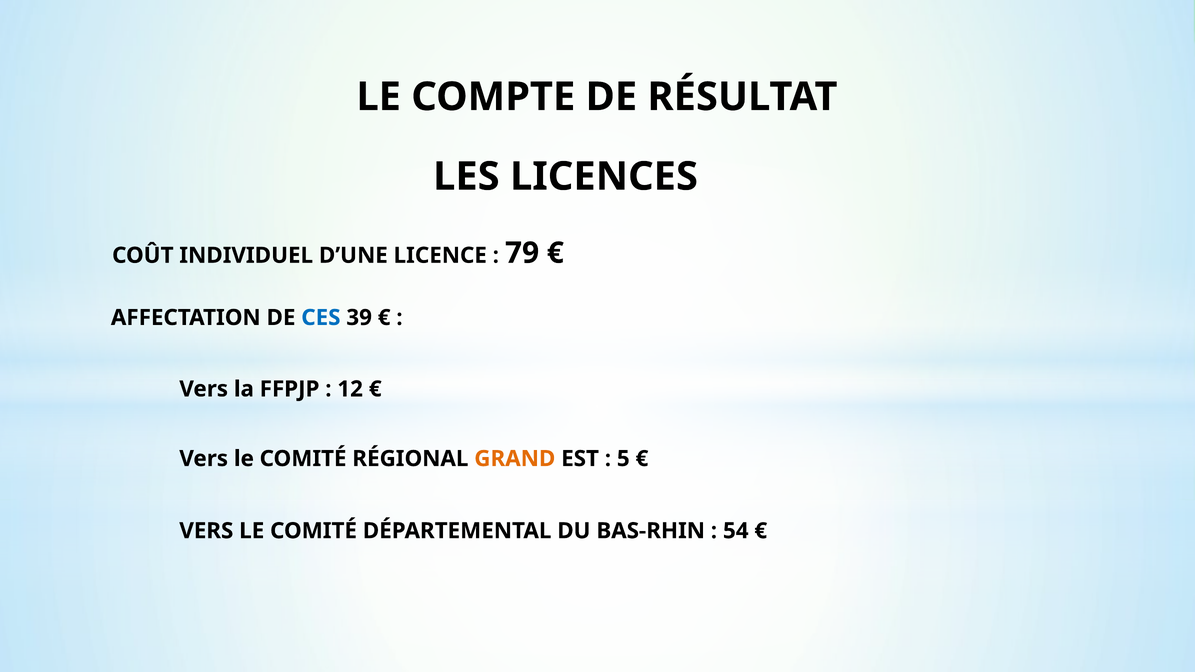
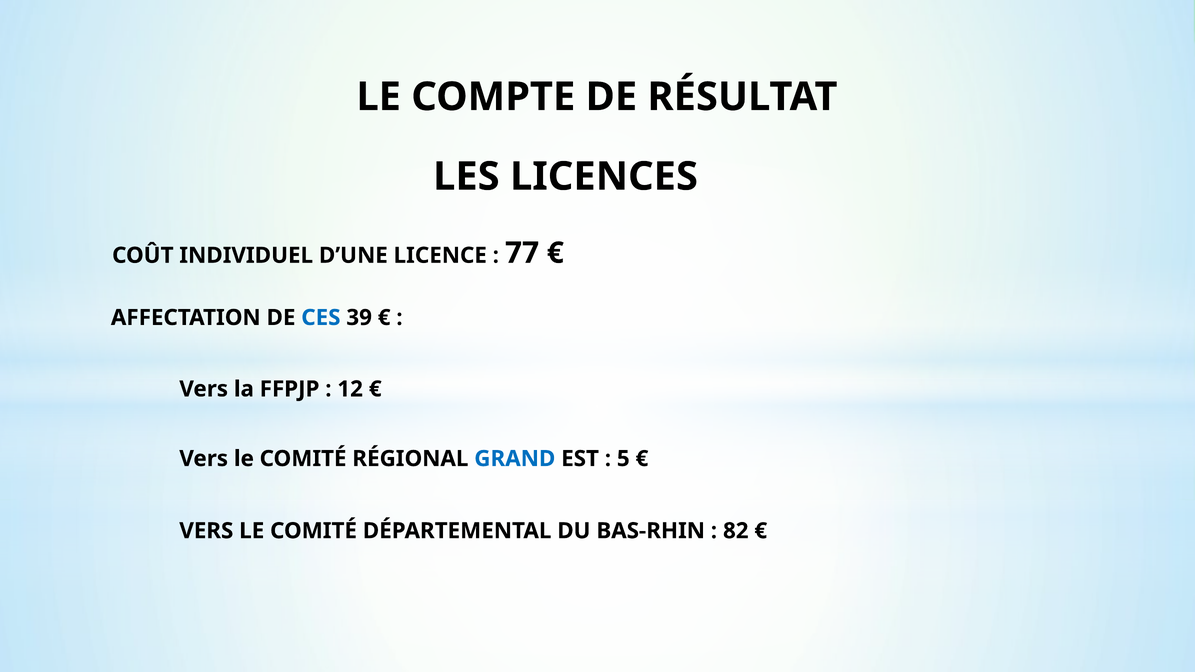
79: 79 -> 77
GRAND colour: orange -> blue
54: 54 -> 82
